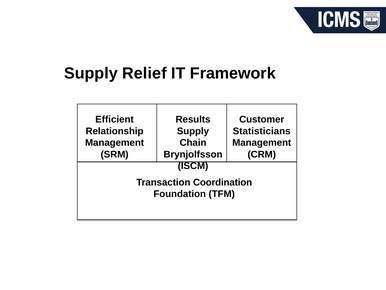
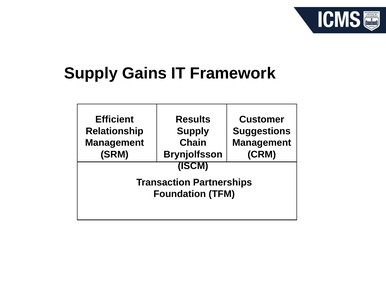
Relief: Relief -> Gains
Statisticians: Statisticians -> Suggestions
Coordination: Coordination -> Partnerships
